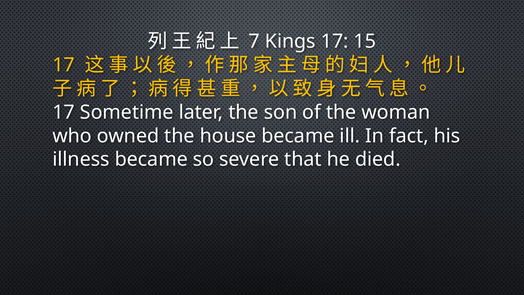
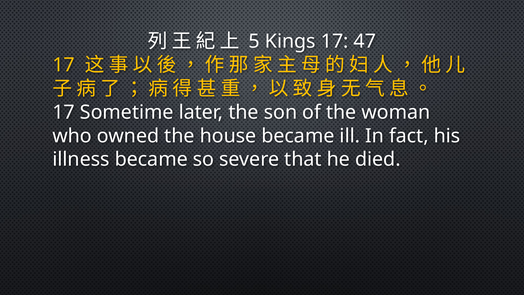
7: 7 -> 5
15: 15 -> 47
